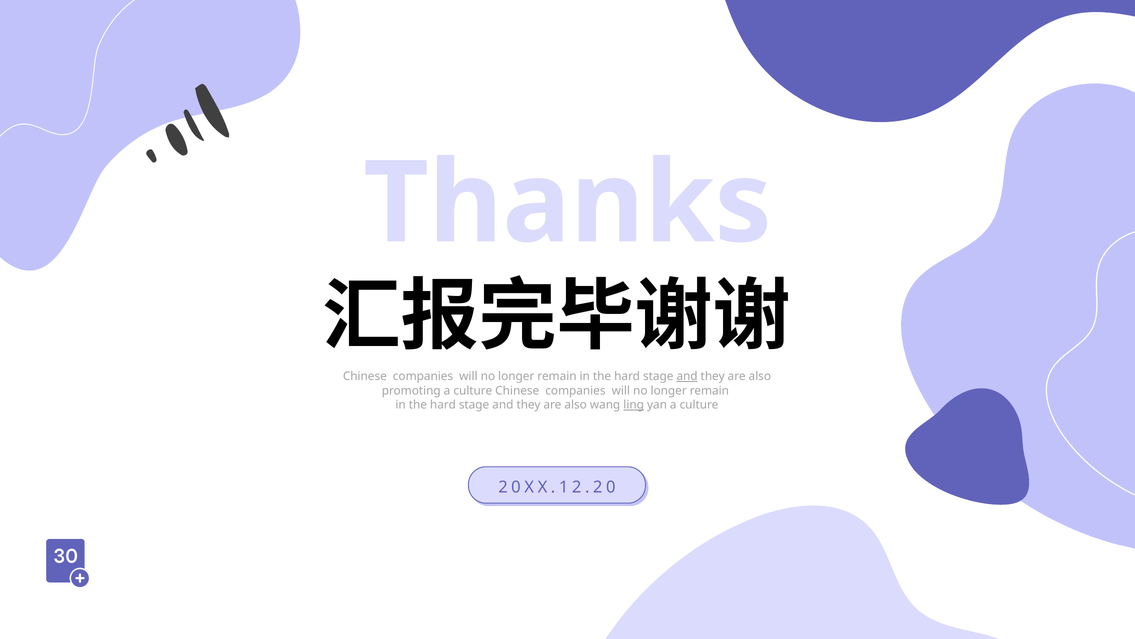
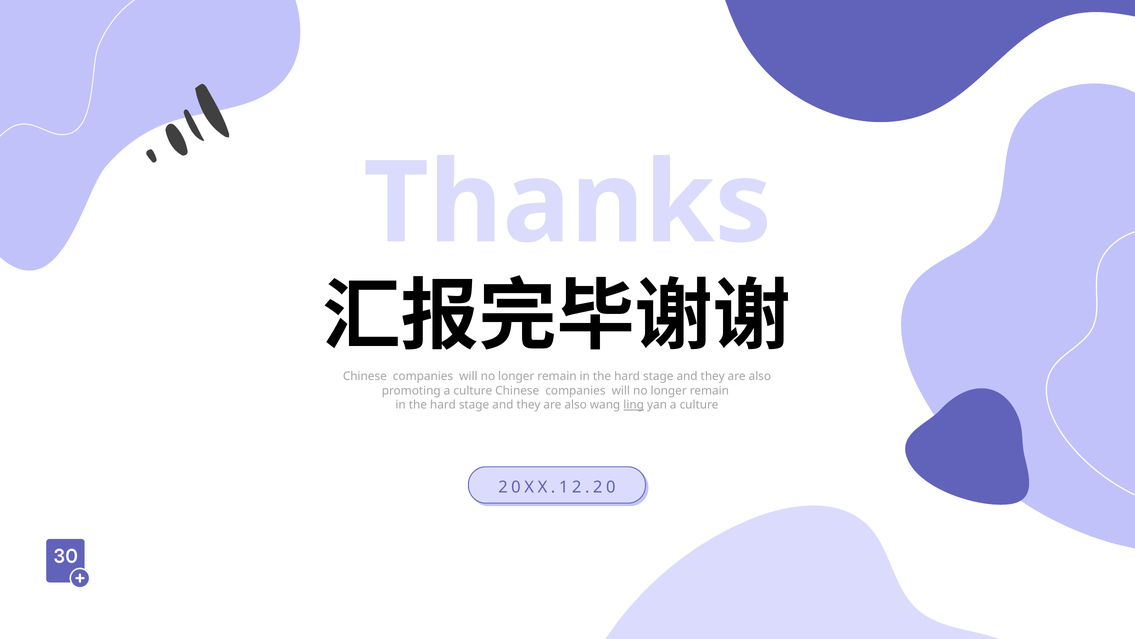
and at (687, 376) underline: present -> none
